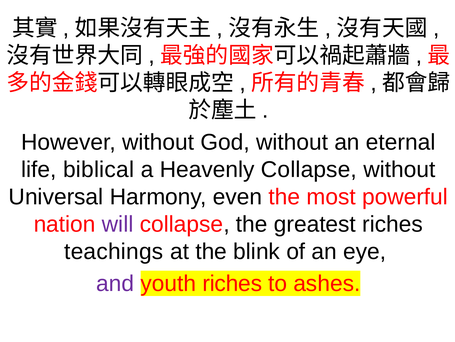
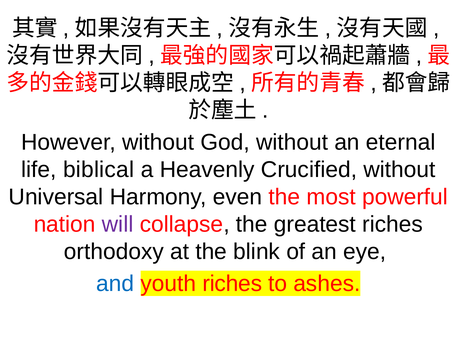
Heavenly Collapse: Collapse -> Crucified
teachings: teachings -> orthodoxy
and colour: purple -> blue
